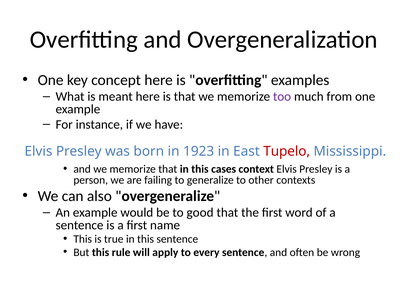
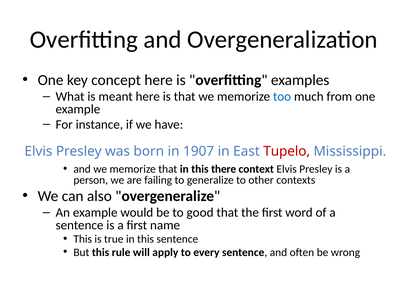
too colour: purple -> blue
1923: 1923 -> 1907
cases: cases -> there
